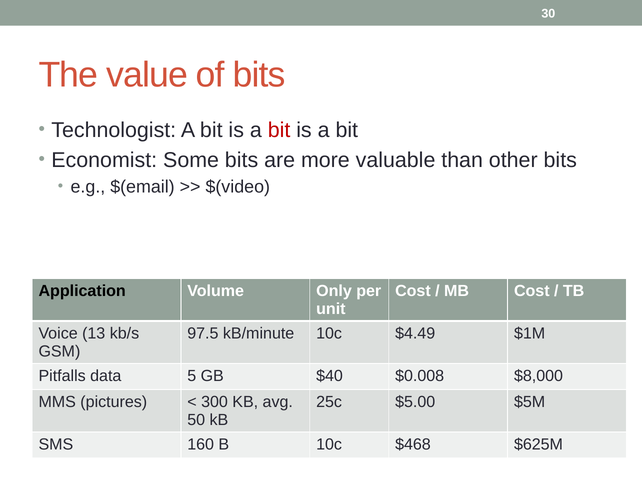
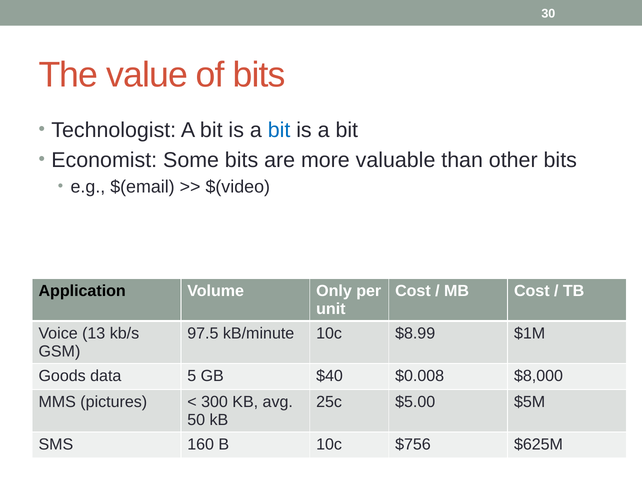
bit at (279, 130) colour: red -> blue
$4.49: $4.49 -> $8.99
Pitfalls: Pitfalls -> Goods
$468: $468 -> $756
